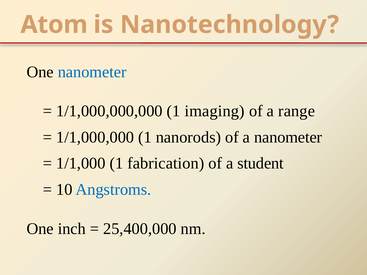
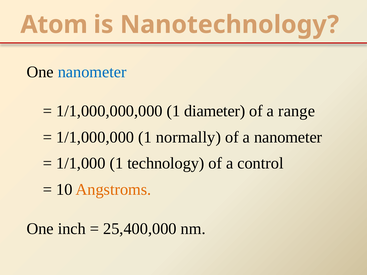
imaging: imaging -> diameter
nanorods: nanorods -> normally
fabrication: fabrication -> technology
student: student -> control
Angstroms colour: blue -> orange
